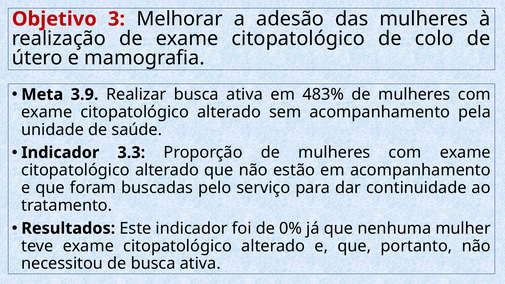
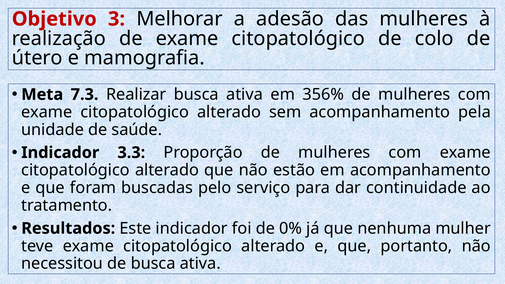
3.9: 3.9 -> 7.3
483%: 483% -> 356%
